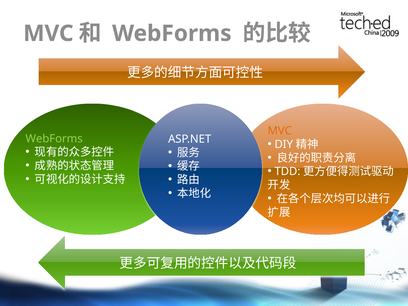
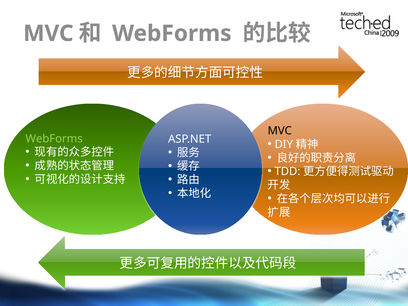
MVC at (280, 131) colour: orange -> black
